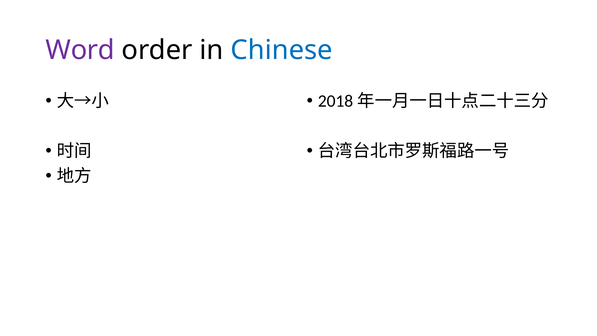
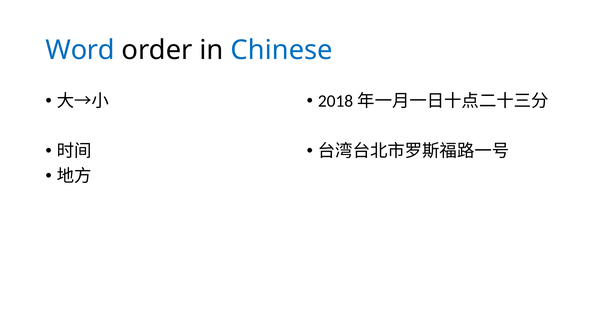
Word colour: purple -> blue
